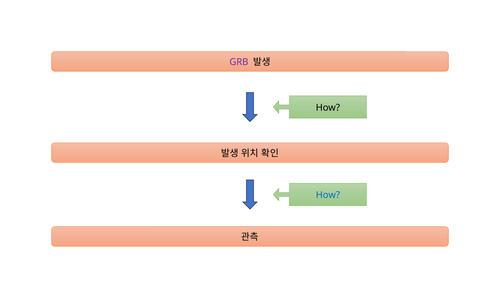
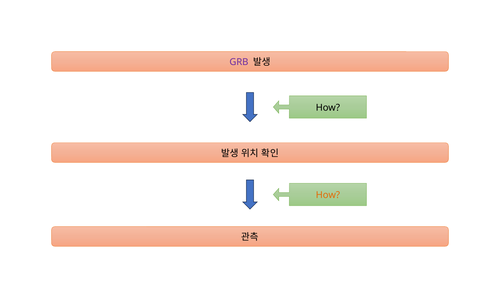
How at (328, 195) colour: blue -> orange
